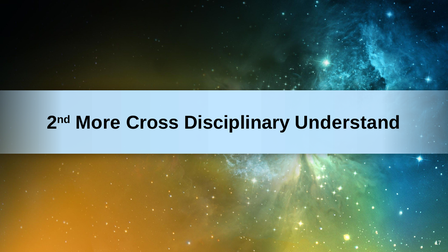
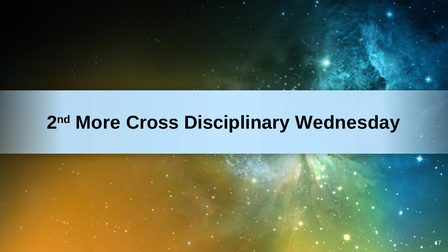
Understand: Understand -> Wednesday
